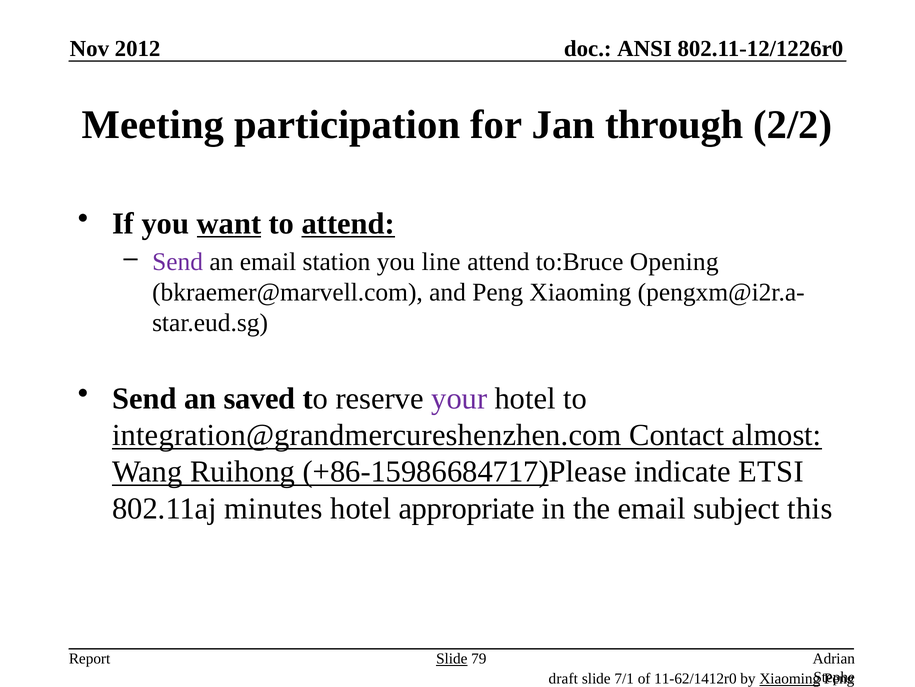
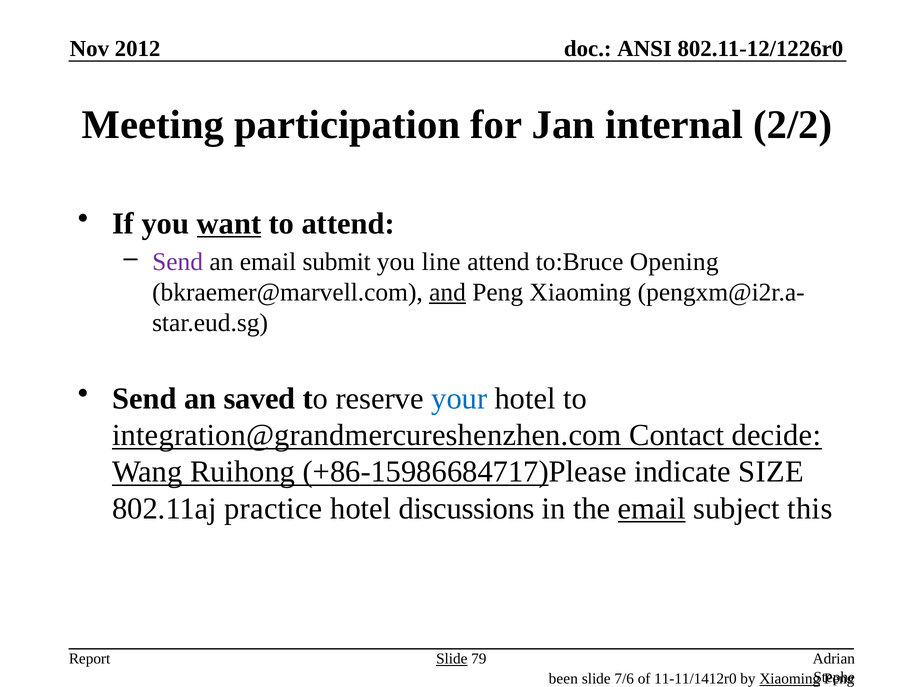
through: through -> internal
attend at (348, 223) underline: present -> none
station: station -> submit
and underline: none -> present
your colour: purple -> blue
almost: almost -> decide
ETSI: ETSI -> SIZE
minutes: minutes -> practice
appropriate: appropriate -> discussions
email at (652, 508) underline: none -> present
draft: draft -> been
7/1: 7/1 -> 7/6
11-62/1412r0: 11-62/1412r0 -> 11-11/1412r0
